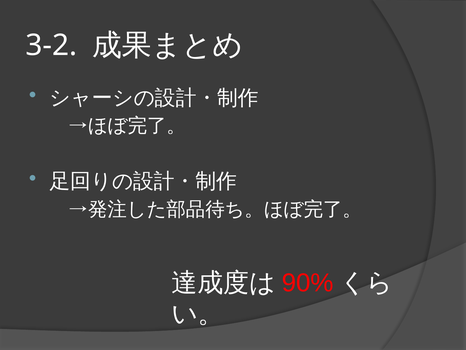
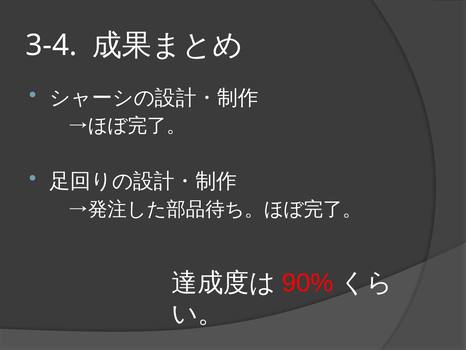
3-2: 3-2 -> 3-4
